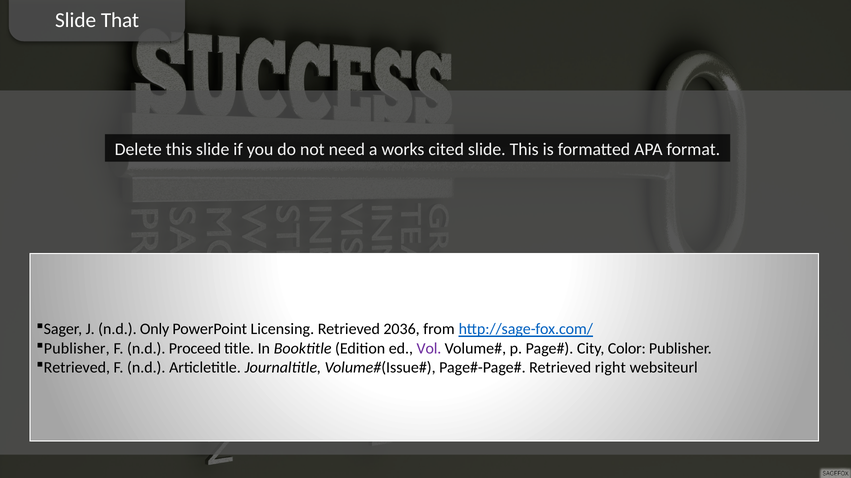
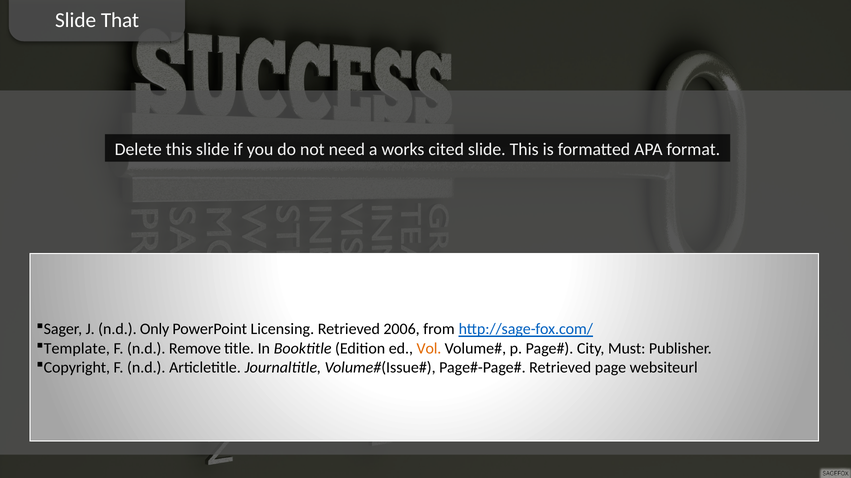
2036: 2036 -> 2006
Publisher at (77, 349): Publisher -> Template
Proceed: Proceed -> Remove
Vol colour: purple -> orange
Color: Color -> Must
Retrieved at (77, 368): Retrieved -> Copyright
right: right -> page
